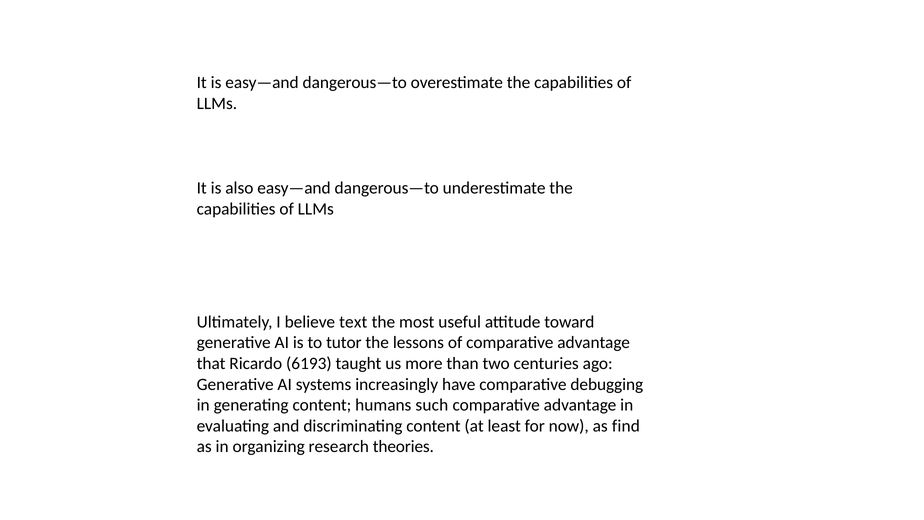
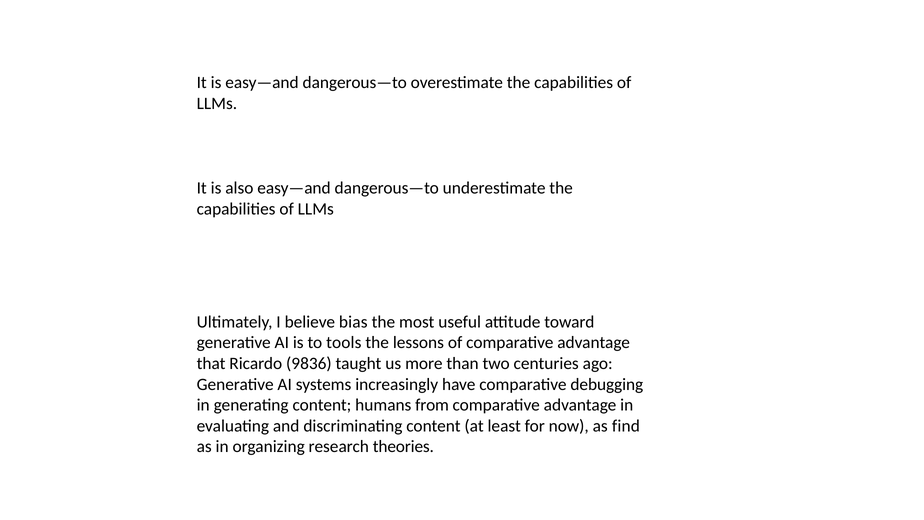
text: text -> bias
tutor: tutor -> tools
6193: 6193 -> 9836
such: such -> from
